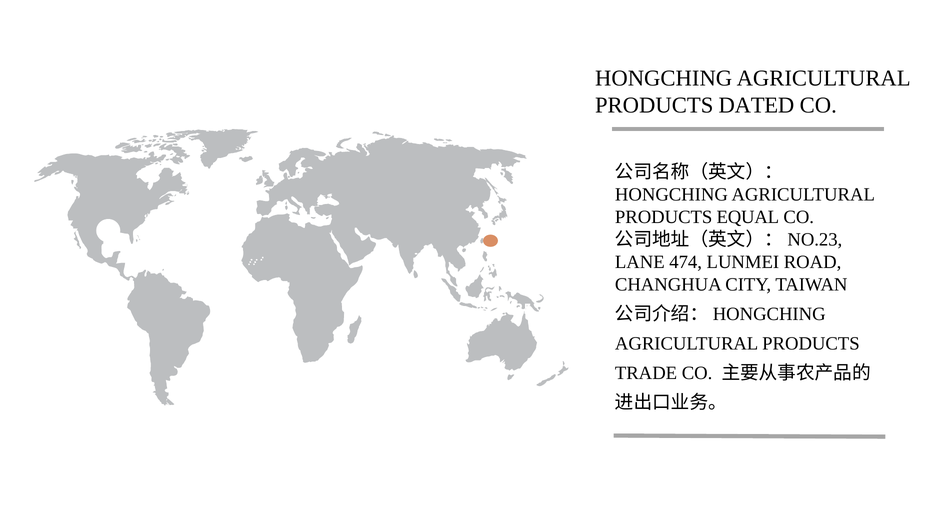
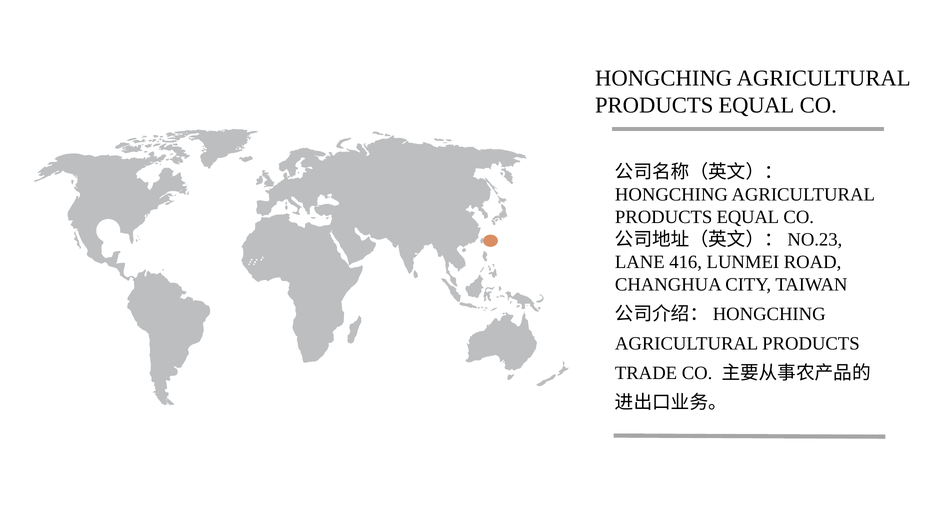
DATED at (756, 105): DATED -> EQUAL
474: 474 -> 416
